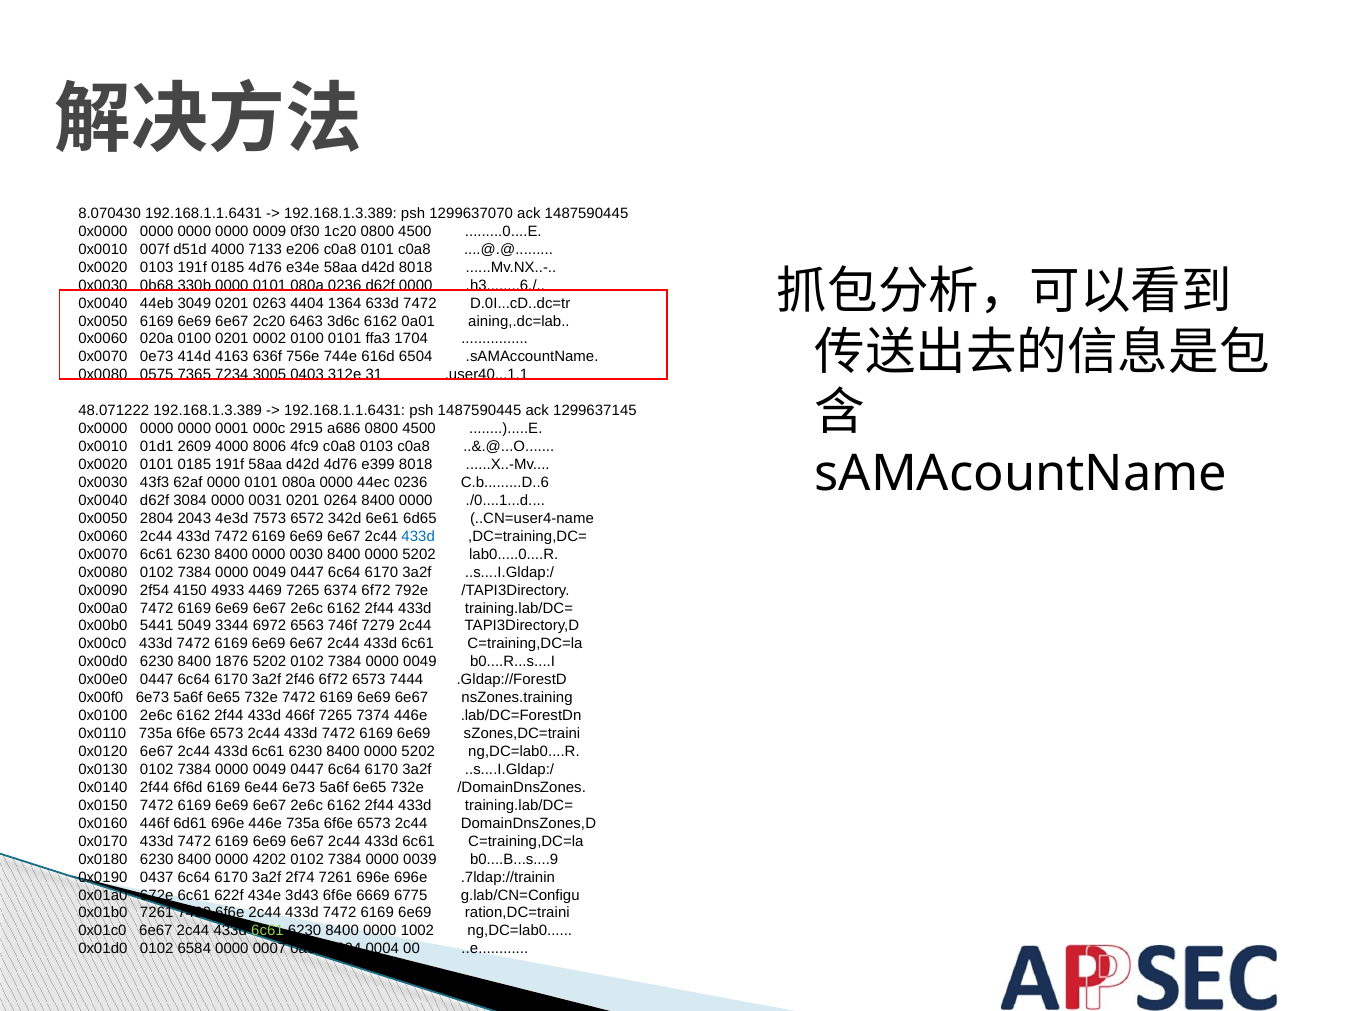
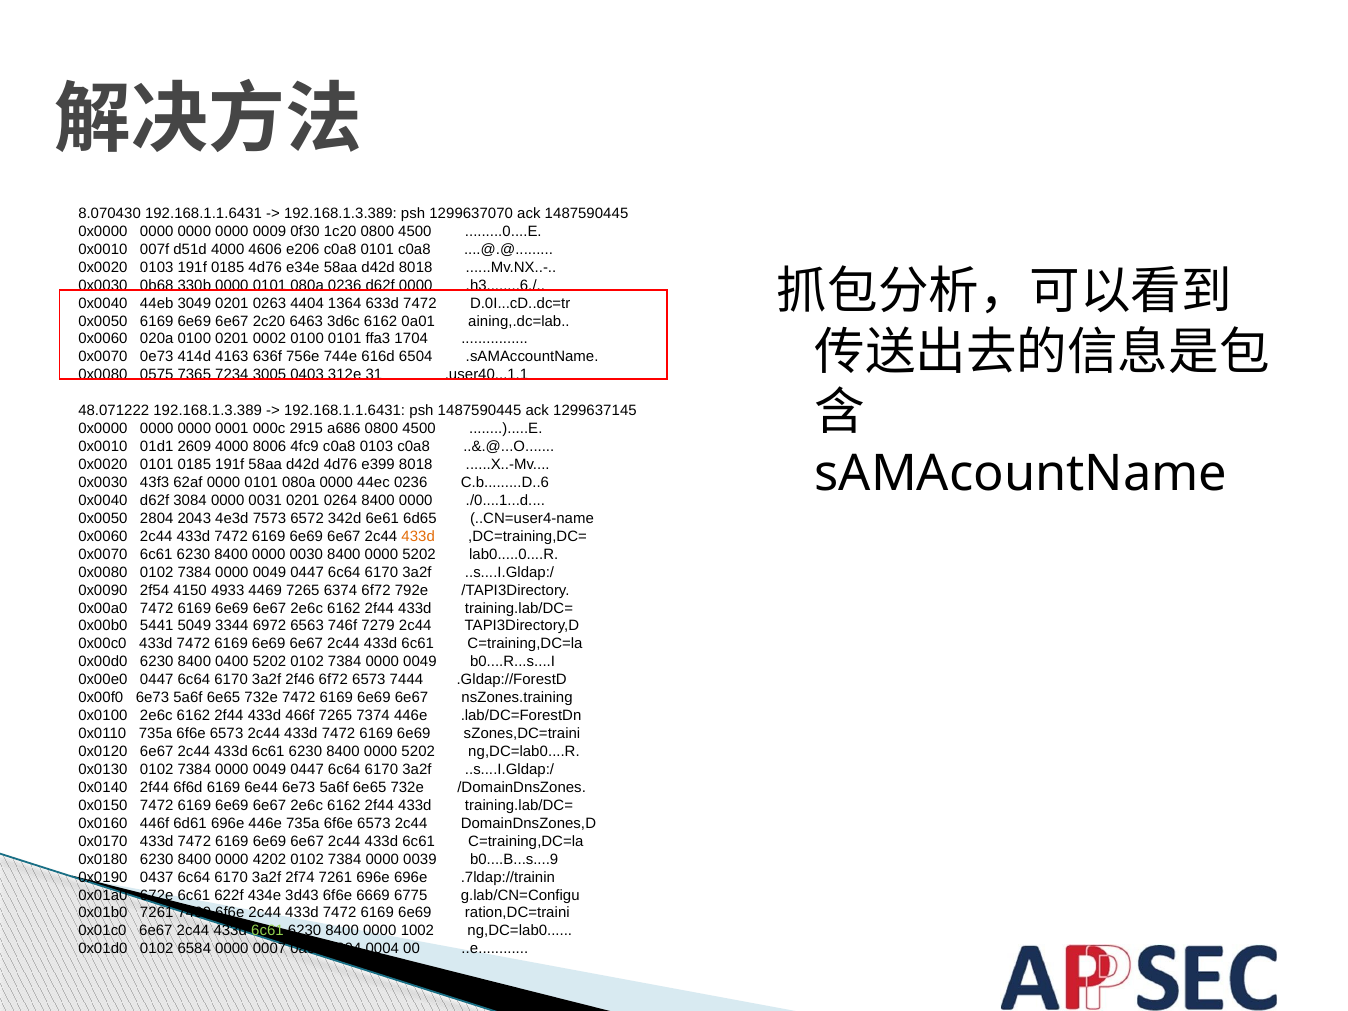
7133: 7133 -> 4606
433d at (418, 536) colour: blue -> orange
1876: 1876 -> 0400
